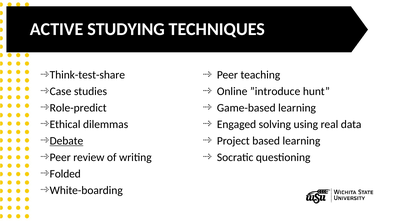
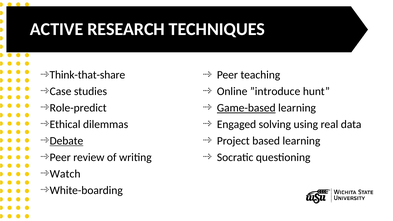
STUDYING: STUDYING -> RESEARCH
Think-test-share: Think-test-share -> Think-that-share
Game-based underline: none -> present
Folded: Folded -> Watch
